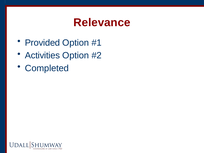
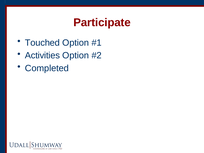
Relevance: Relevance -> Participate
Provided: Provided -> Touched
